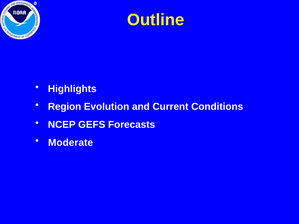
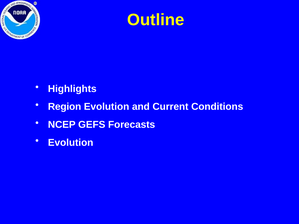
Moderate at (71, 143): Moderate -> Evolution
